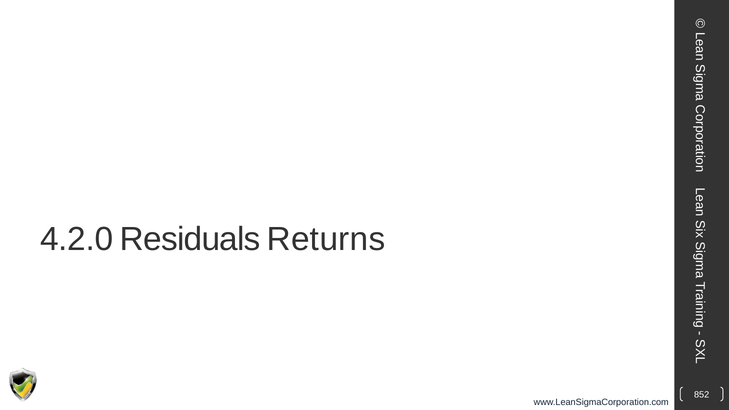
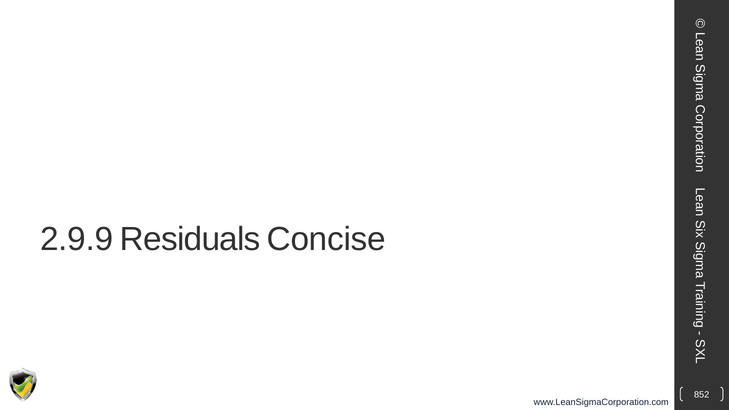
4.2.0: 4.2.0 -> 2.9.9
Returns: Returns -> Concise
